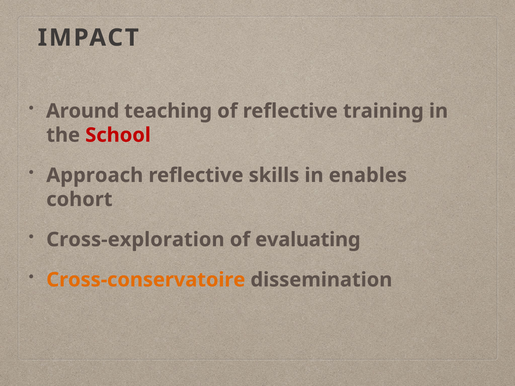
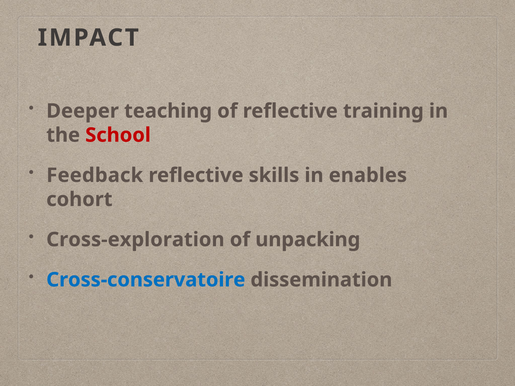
Around: Around -> Deeper
Approach: Approach -> Feedback
evaluating: evaluating -> unpacking
Cross-conservatoire colour: orange -> blue
